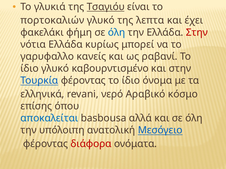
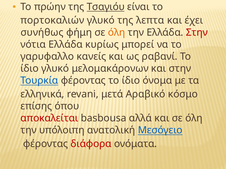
γλυκιά: γλυκιά -> πρώην
φακελάκι: φακελάκι -> συνήθως
όλη at (117, 32) colour: blue -> orange
καβουρντισμένο: καβουρντισμένο -> μελομακάρονων
νερό: νερό -> μετά
αποκαλείται colour: blue -> red
